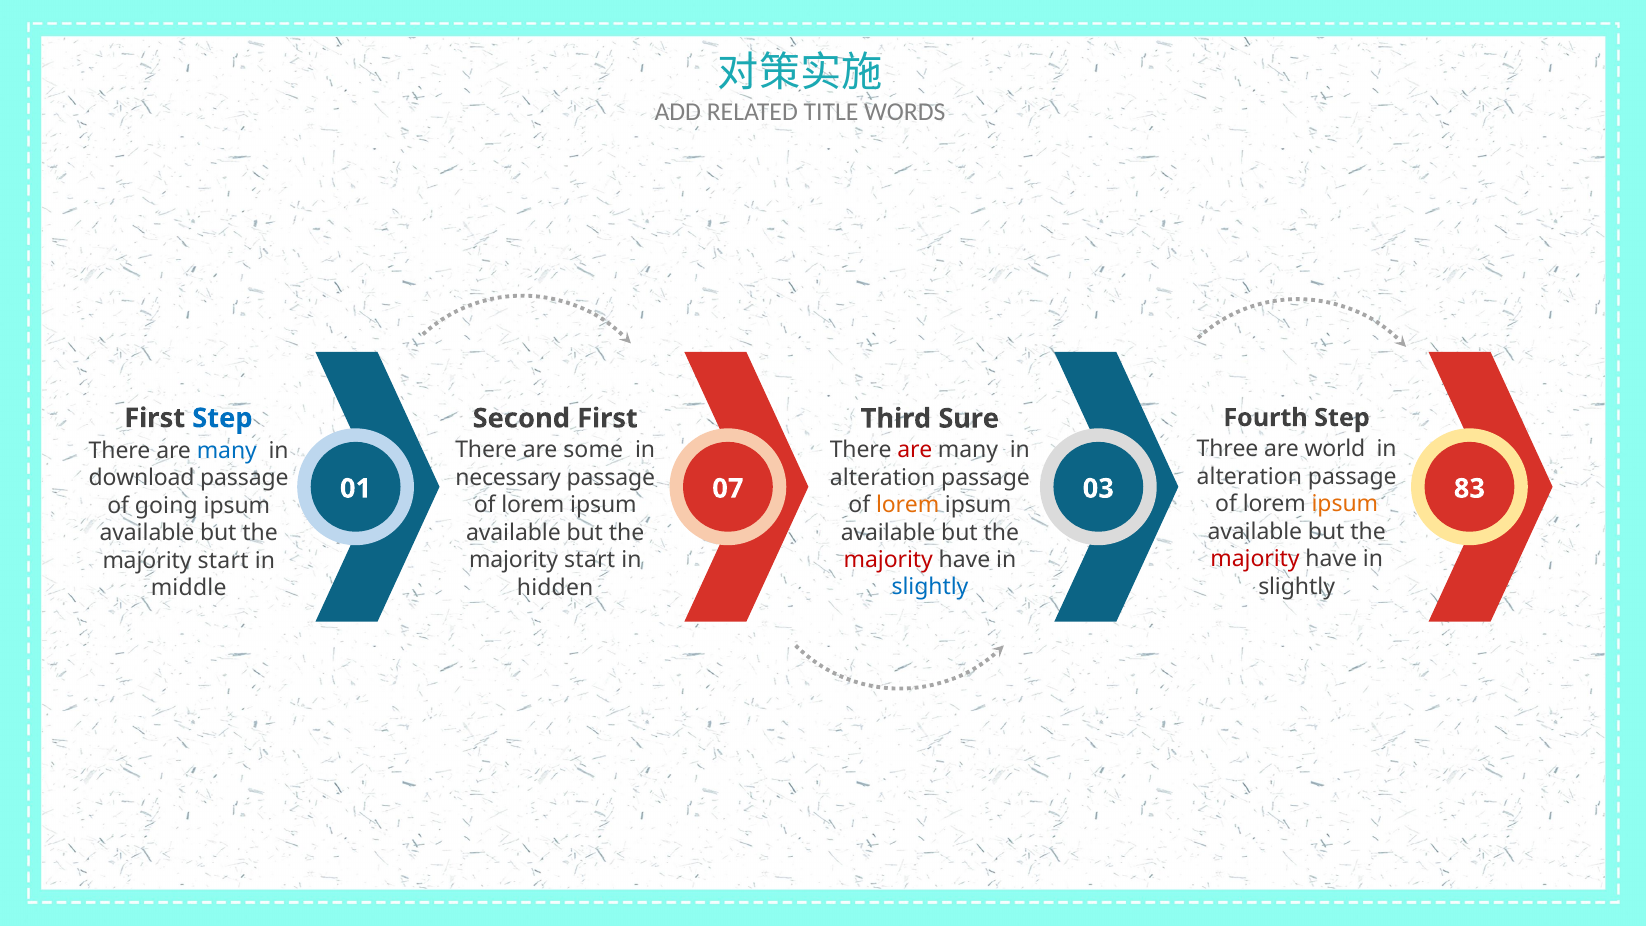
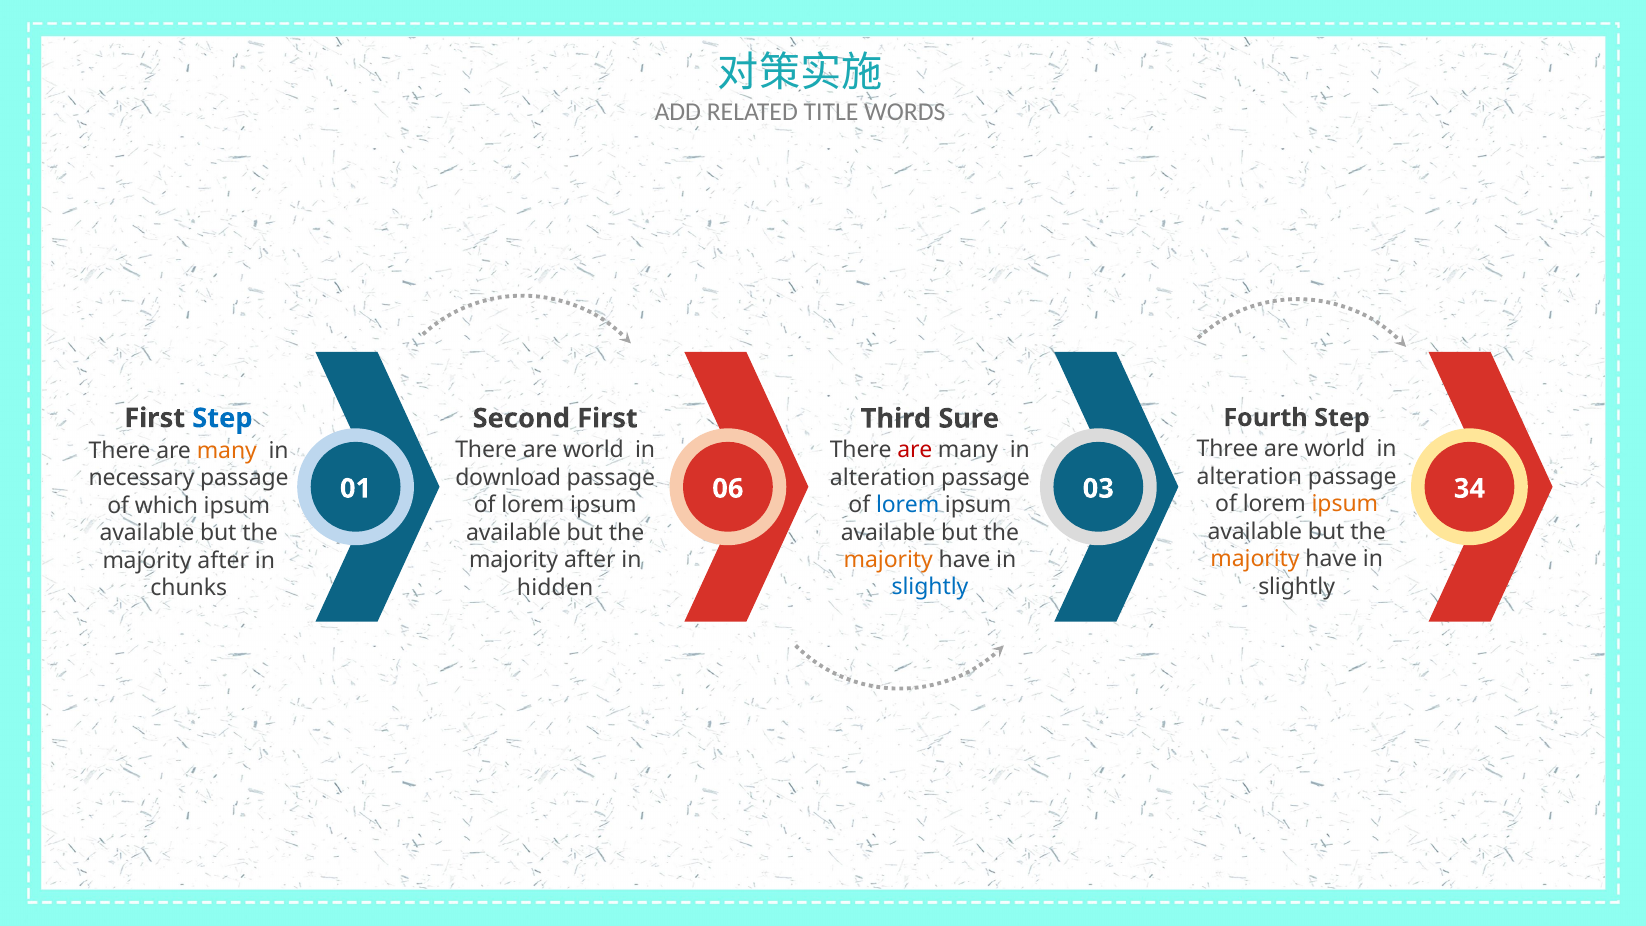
There are some: some -> world
many at (227, 451) colour: blue -> orange
necessary: necessary -> download
download: download -> necessary
07: 07 -> 06
83: 83 -> 34
lorem at (908, 505) colour: orange -> blue
going: going -> which
majority at (1255, 559) colour: red -> orange
majority at (888, 560) colour: red -> orange
start at (590, 560): start -> after
start at (223, 560): start -> after
middle: middle -> chunks
